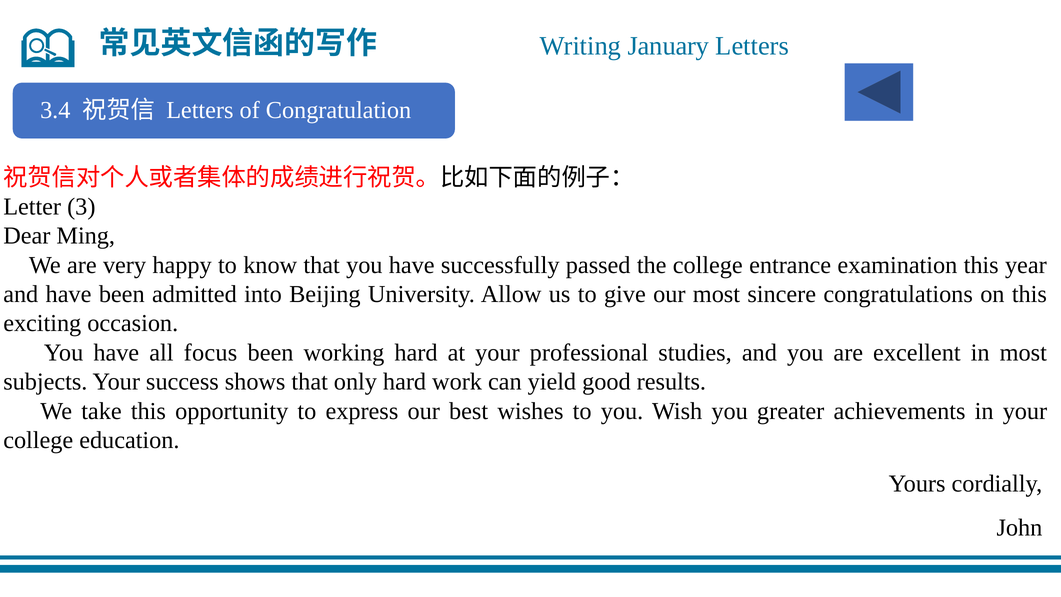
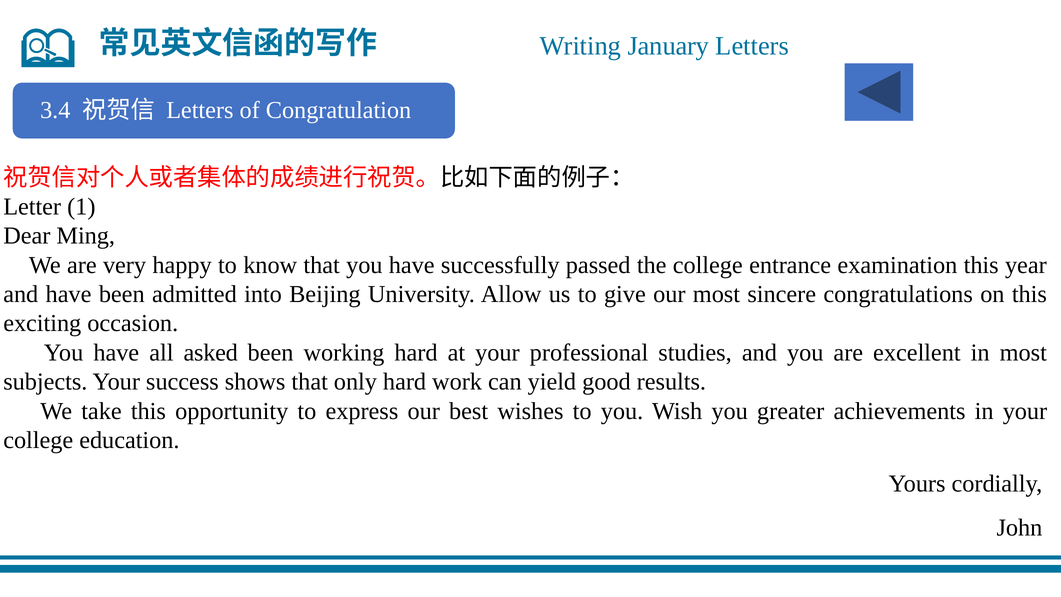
3: 3 -> 1
focus: focus -> asked
